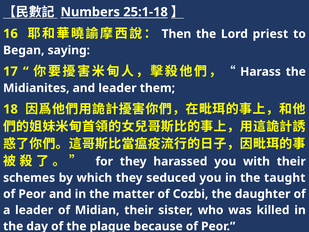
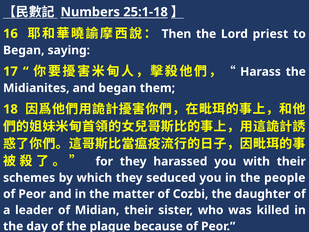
and leader: leader -> began
taught: taught -> people
